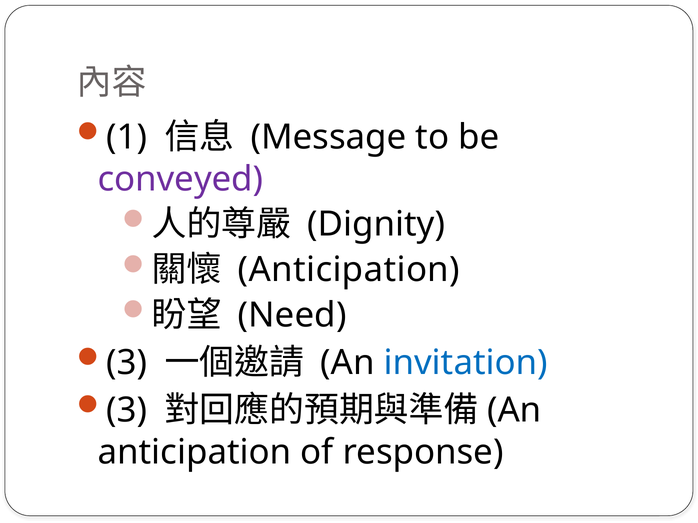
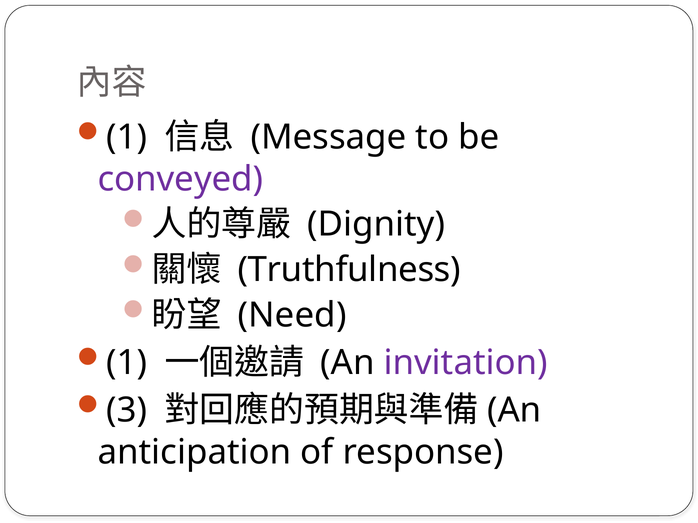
Anticipation at (349, 270): Anticipation -> Truthfulness
3 at (127, 363): 3 -> 1
invitation colour: blue -> purple
